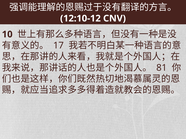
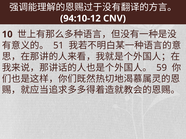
12:10-12: 12:10-12 -> 94:10-12
17: 17 -> 51
81: 81 -> 59
